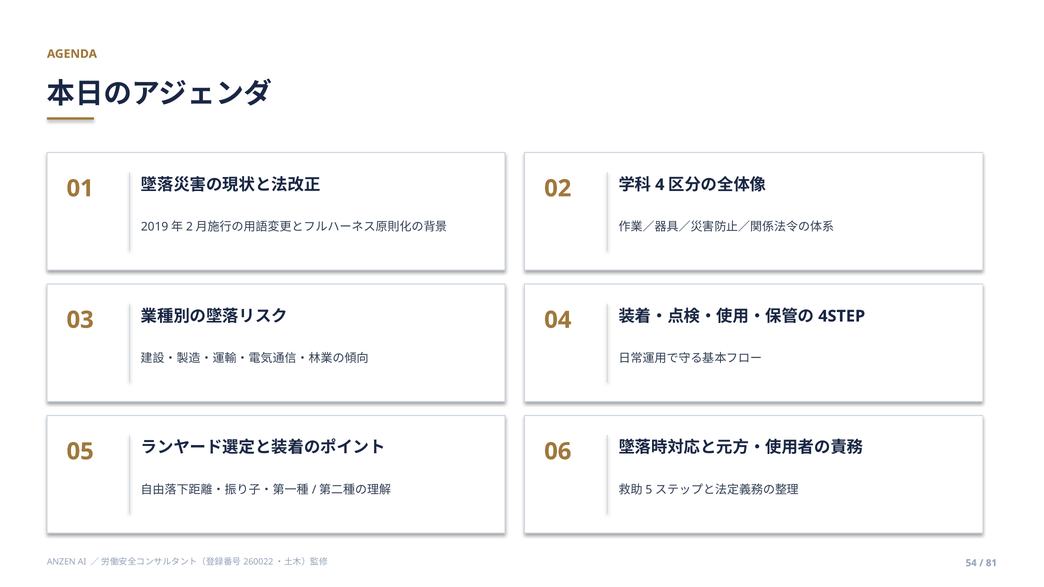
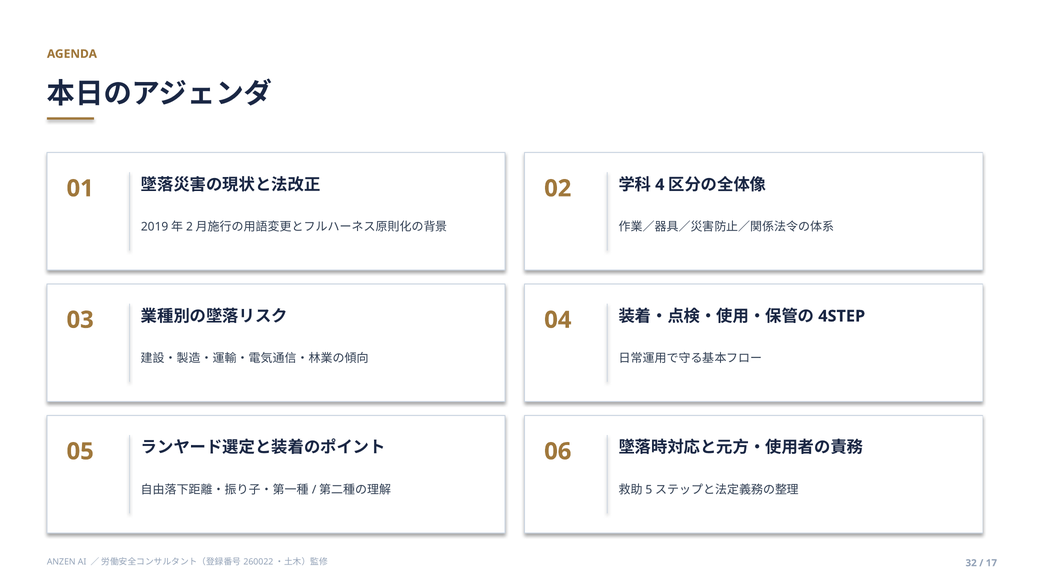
54: 54 -> 32
81: 81 -> 17
